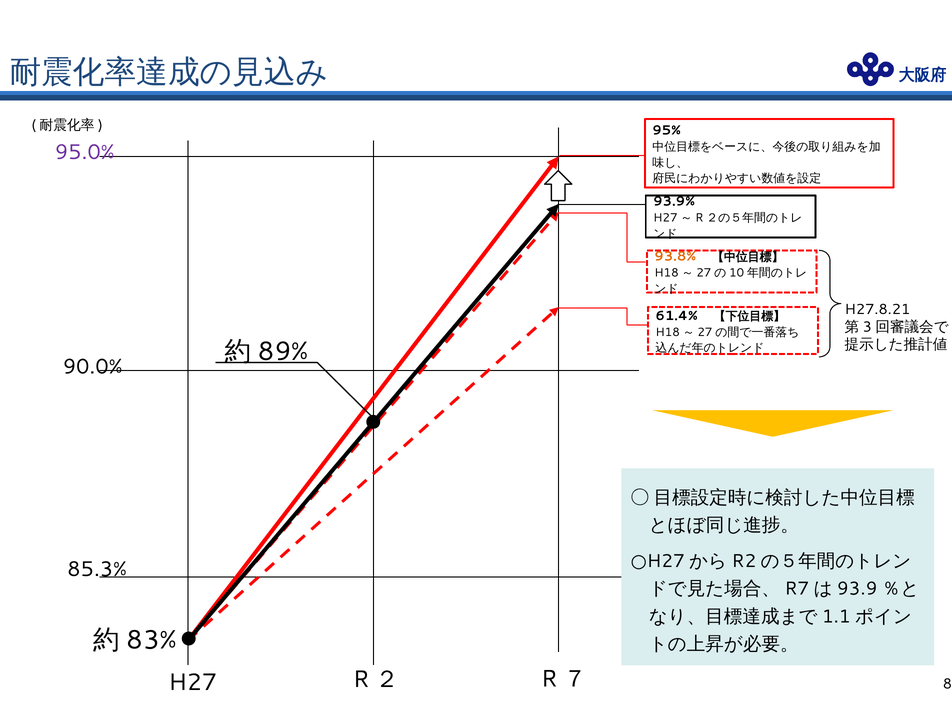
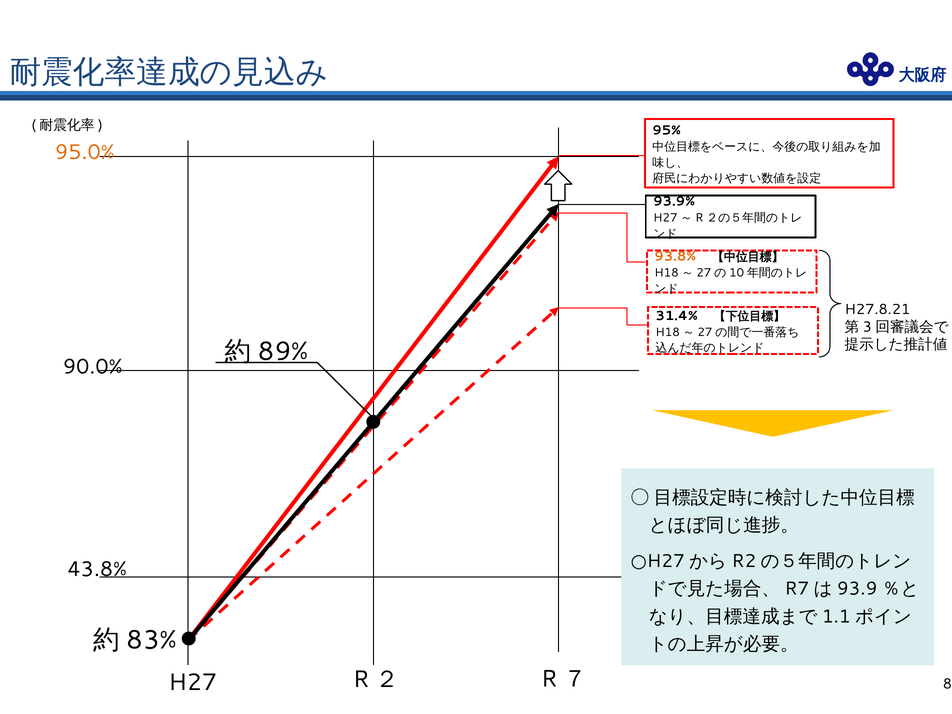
95.0% colour: purple -> orange
61.4%: 61.4% -> 31.4%
85.3%: 85.3% -> 43.8%
